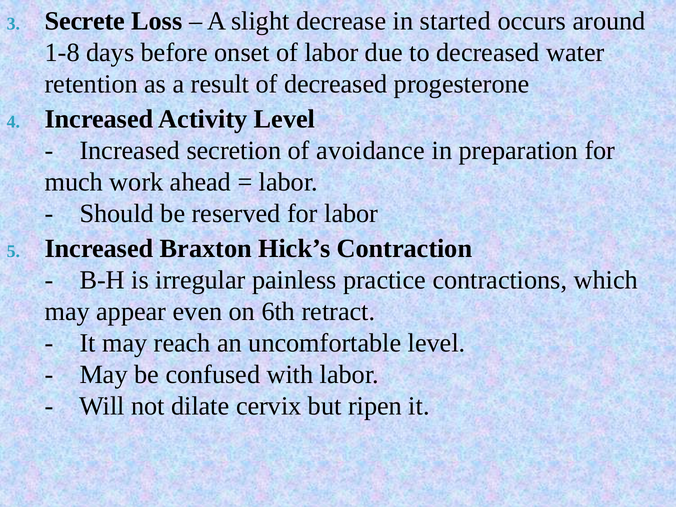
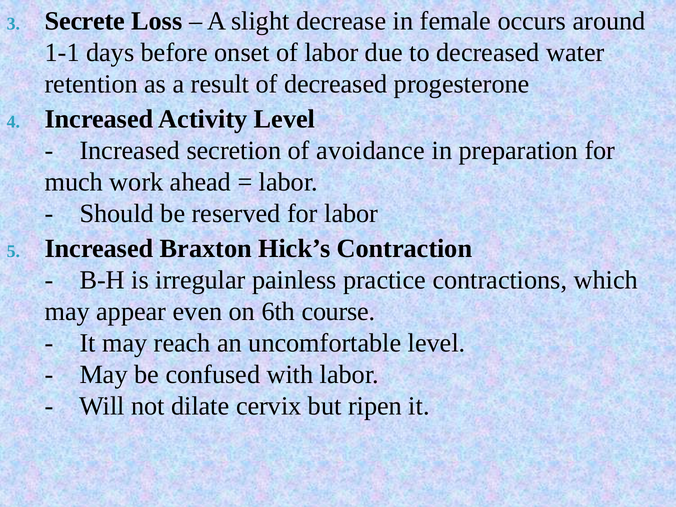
started: started -> female
1-8: 1-8 -> 1-1
retract: retract -> course
